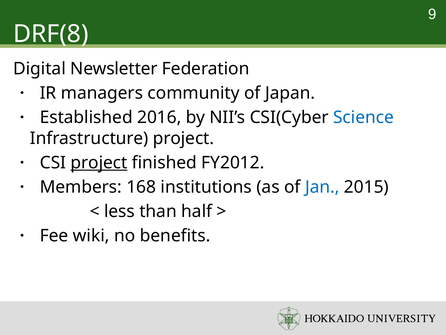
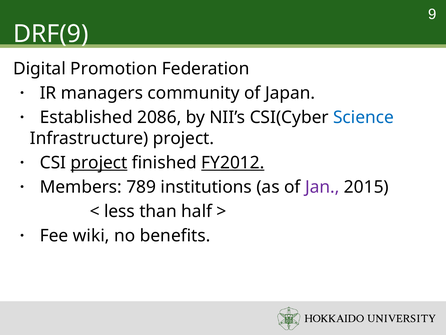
DRF(8: DRF(8 -> DRF(9
Newsletter: Newsletter -> Promotion
2016: 2016 -> 2086
FY2012 underline: none -> present
168: 168 -> 789
Jan colour: blue -> purple
